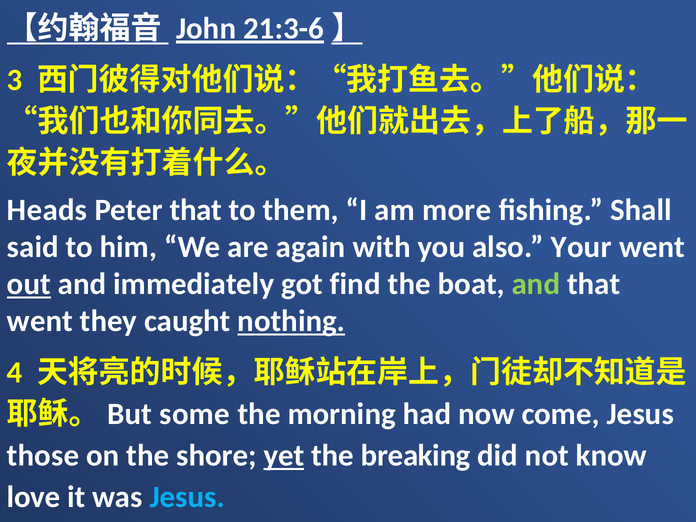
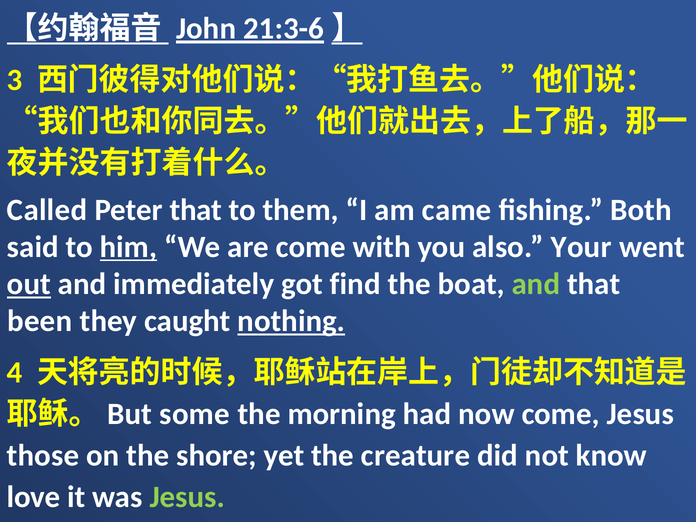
Heads: Heads -> Called
more: more -> came
Shall: Shall -> Both
him underline: none -> present
are again: again -> come
went at (40, 321): went -> been
yet underline: present -> none
breaking: breaking -> creature
Jesus at (187, 497) colour: light blue -> light green
